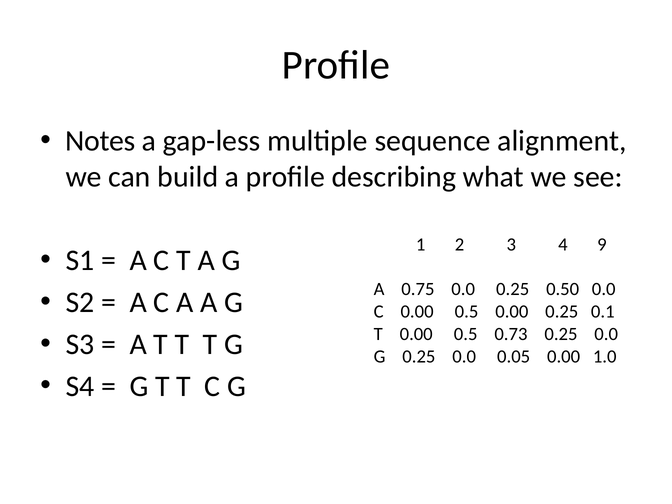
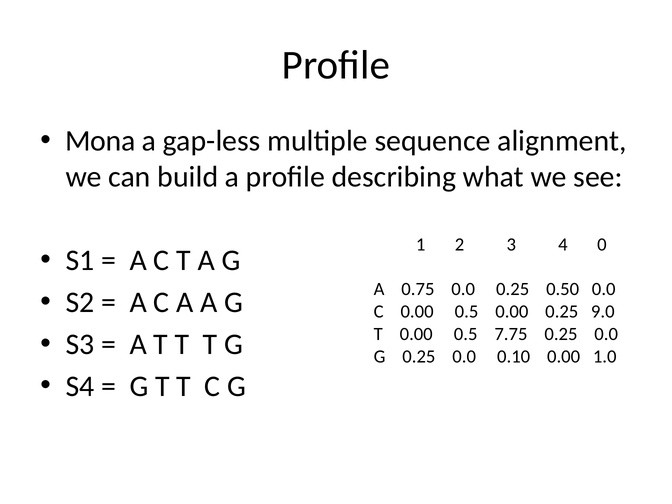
Notes: Notes -> Mona
9: 9 -> 0
0.1: 0.1 -> 9.0
0.73: 0.73 -> 7.75
0.05: 0.05 -> 0.10
